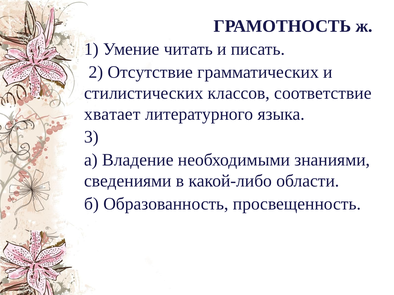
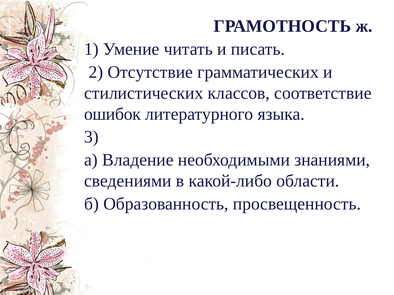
хватает: хватает -> ошибок
